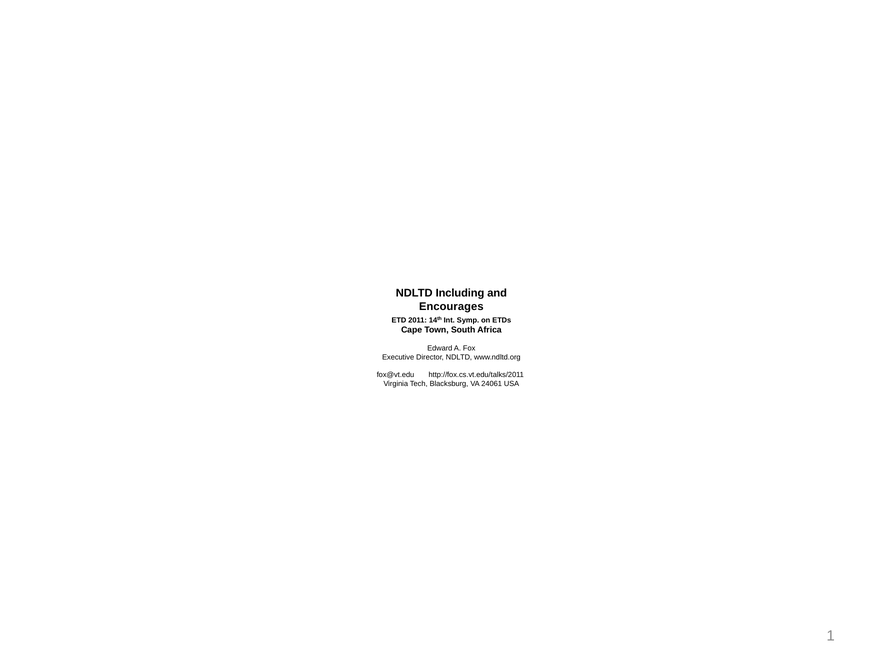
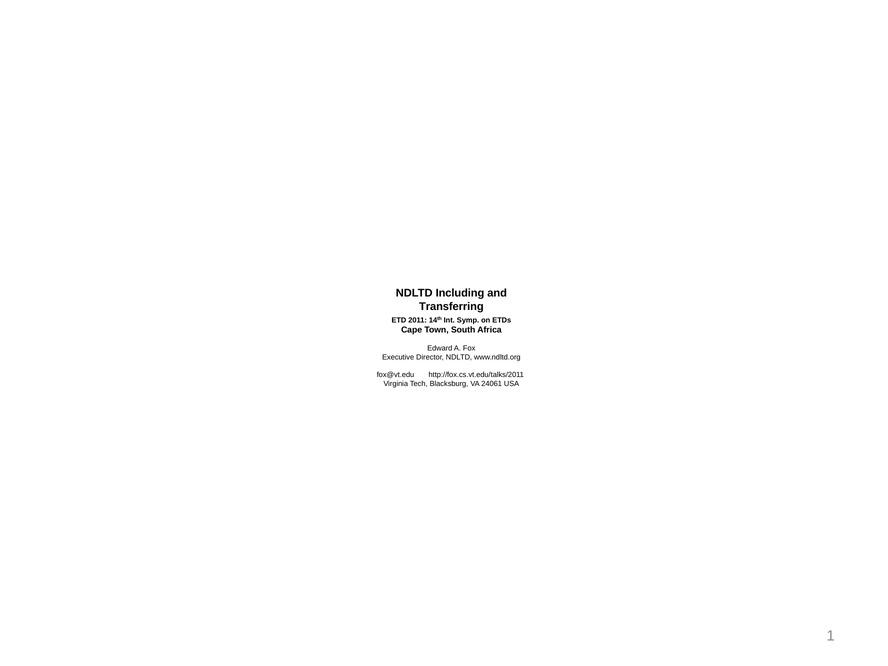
Encourages: Encourages -> Transferring
